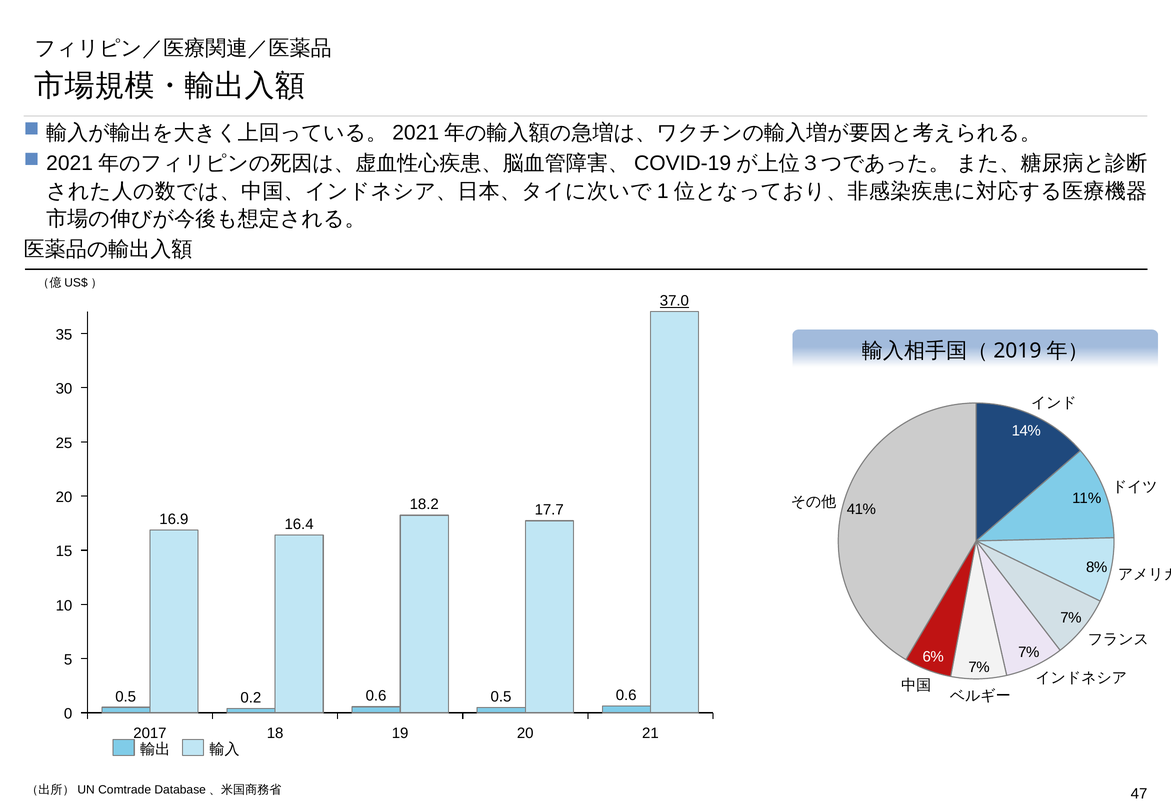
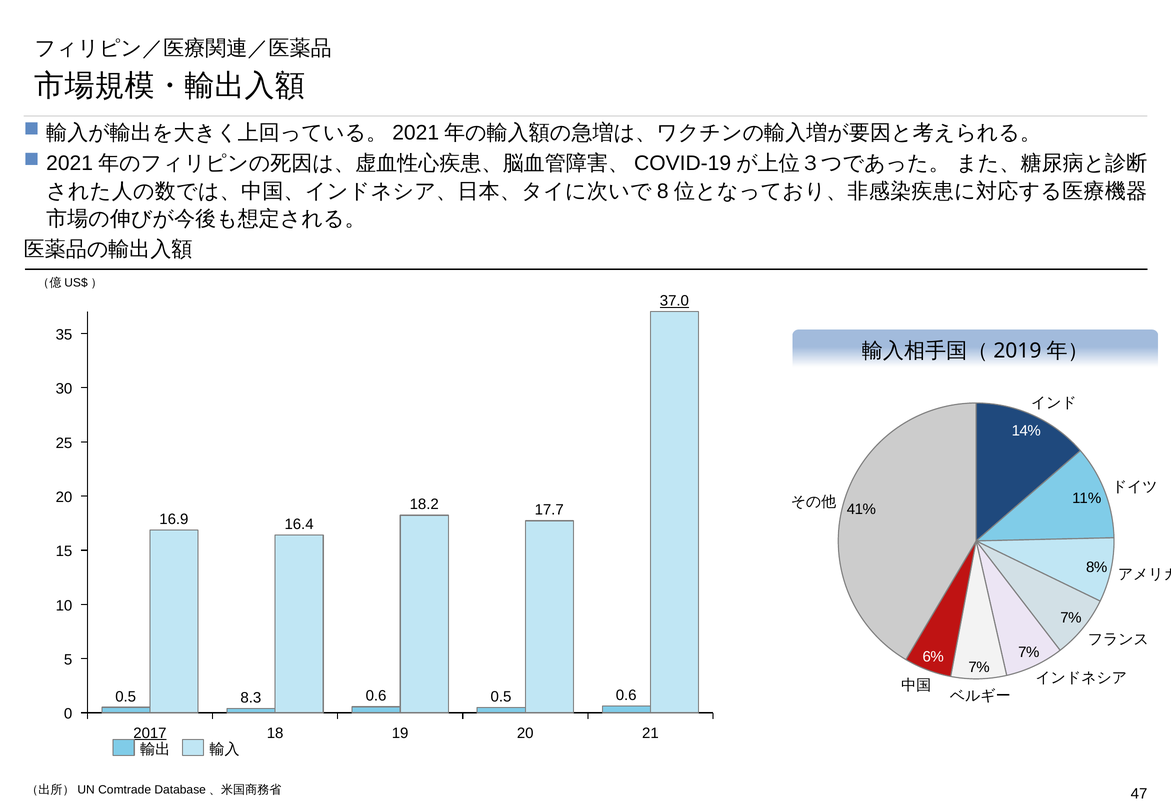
1: 1 -> 8
0.2: 0.2 -> 8.3
2017 underline: none -> present
